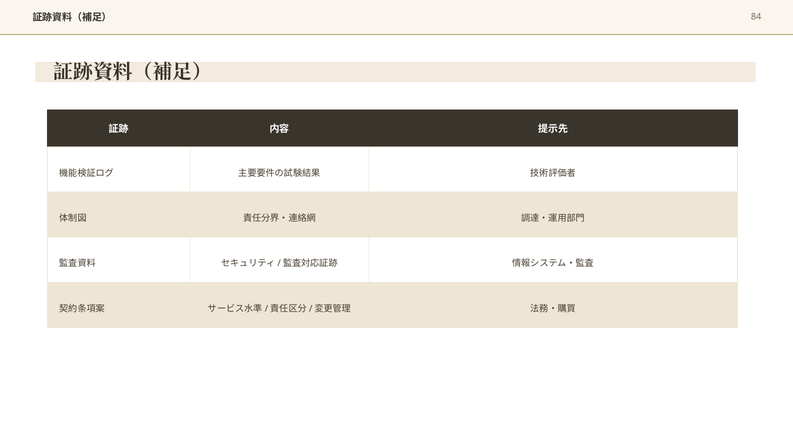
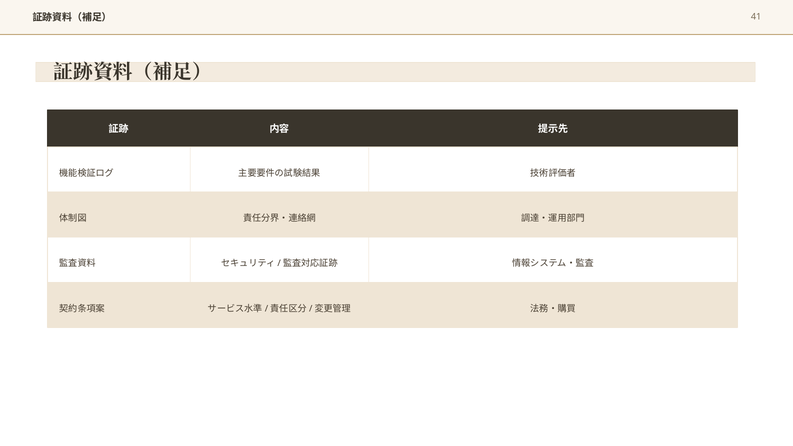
84: 84 -> 41
